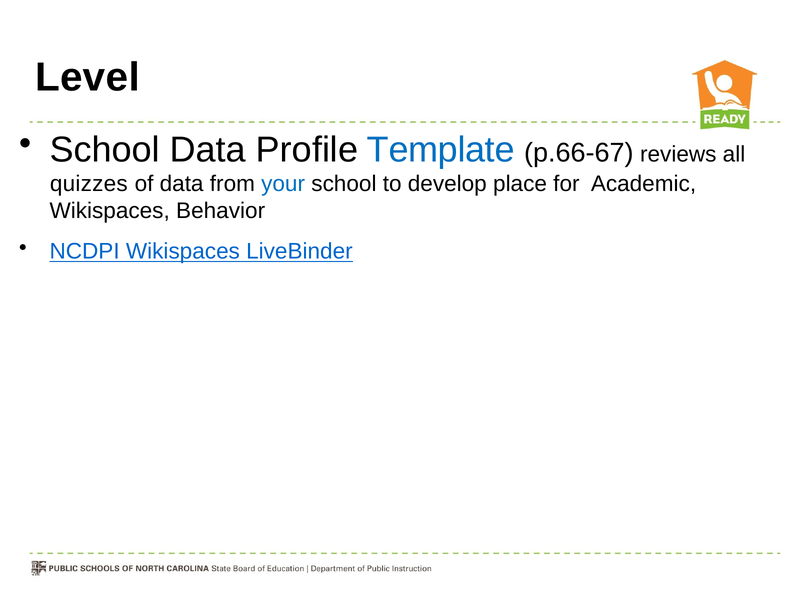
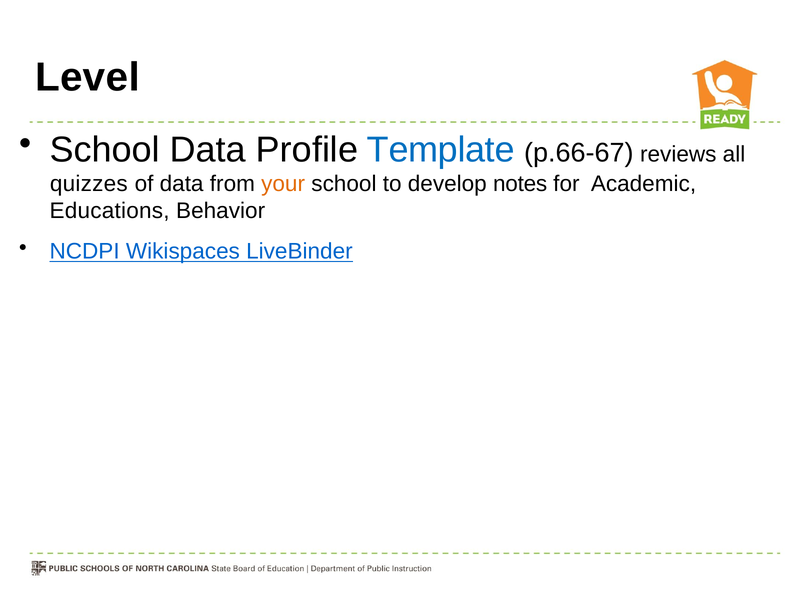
your colour: blue -> orange
place: place -> notes
Wikispaces at (110, 211): Wikispaces -> Educations
